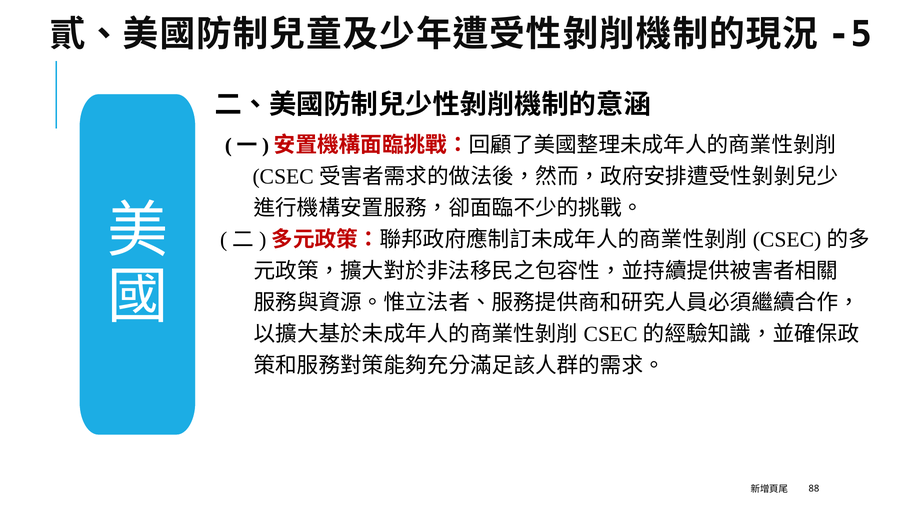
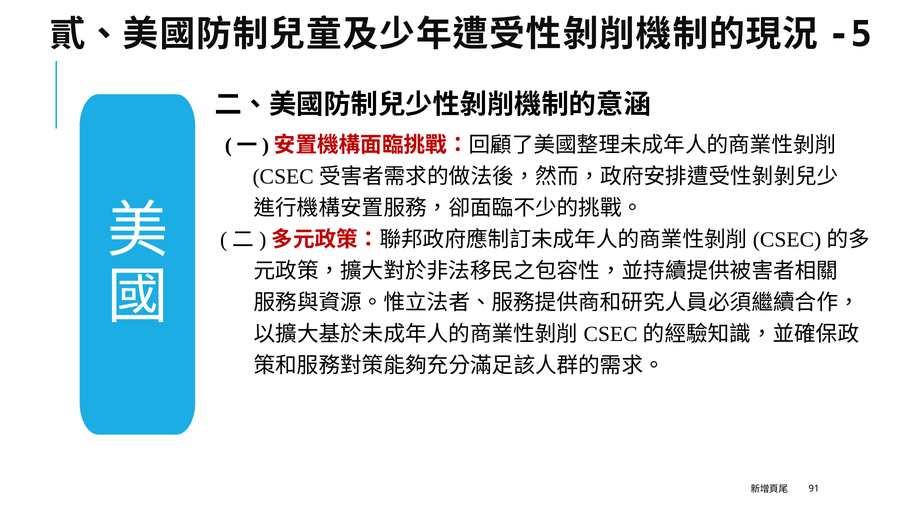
88: 88 -> 91
